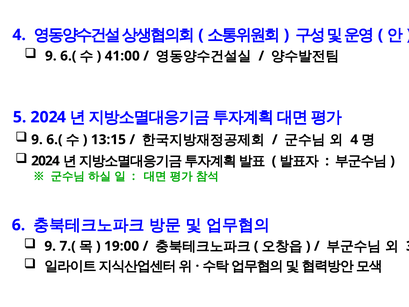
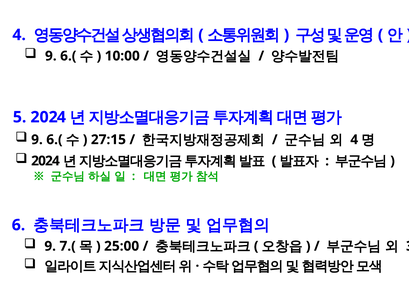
41:00: 41:00 -> 10:00
13:15: 13:15 -> 27:15
19:00: 19:00 -> 25:00
